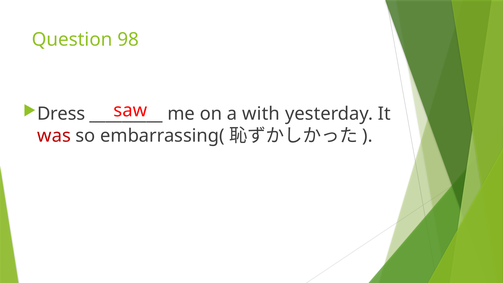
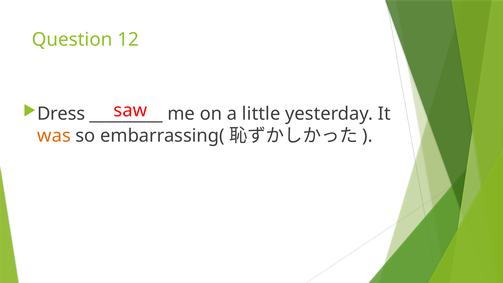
98: 98 -> 12
with: with -> little
was colour: red -> orange
